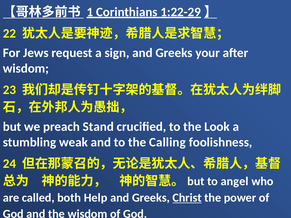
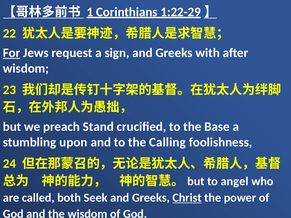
For underline: none -> present
your: your -> with
Look: Look -> Base
weak: weak -> upon
Help: Help -> Seek
